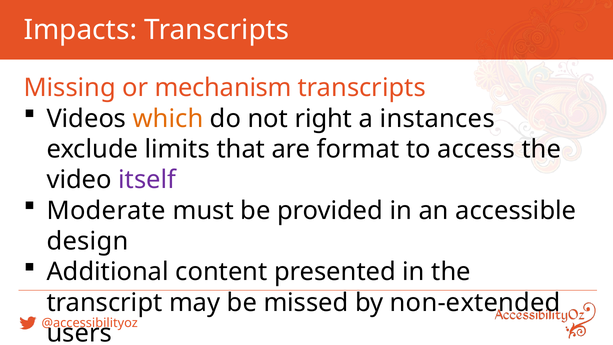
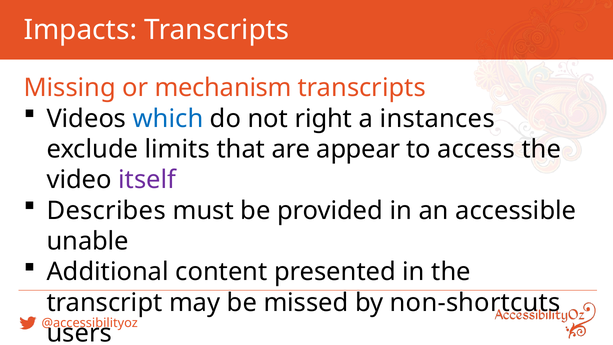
which colour: orange -> blue
format: format -> appear
Moderate: Moderate -> Describes
design: design -> unable
non-extended: non-extended -> non-shortcuts
